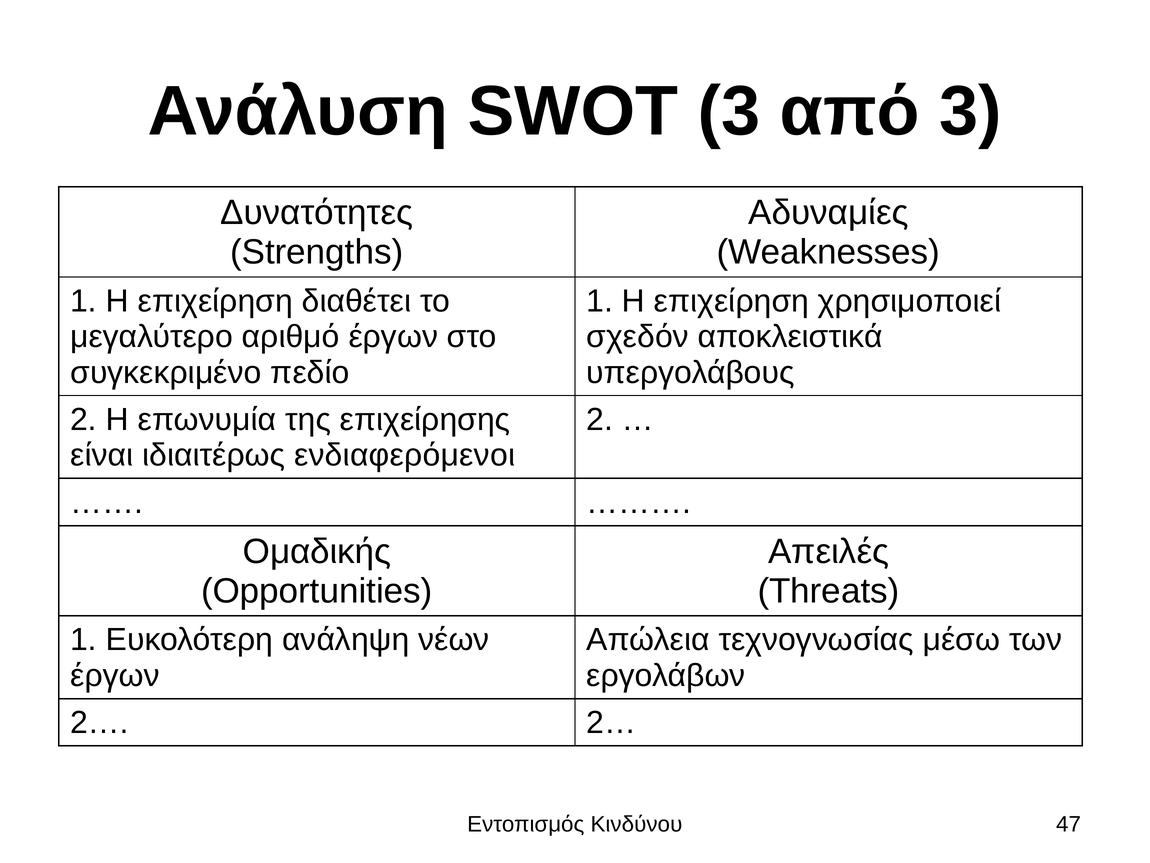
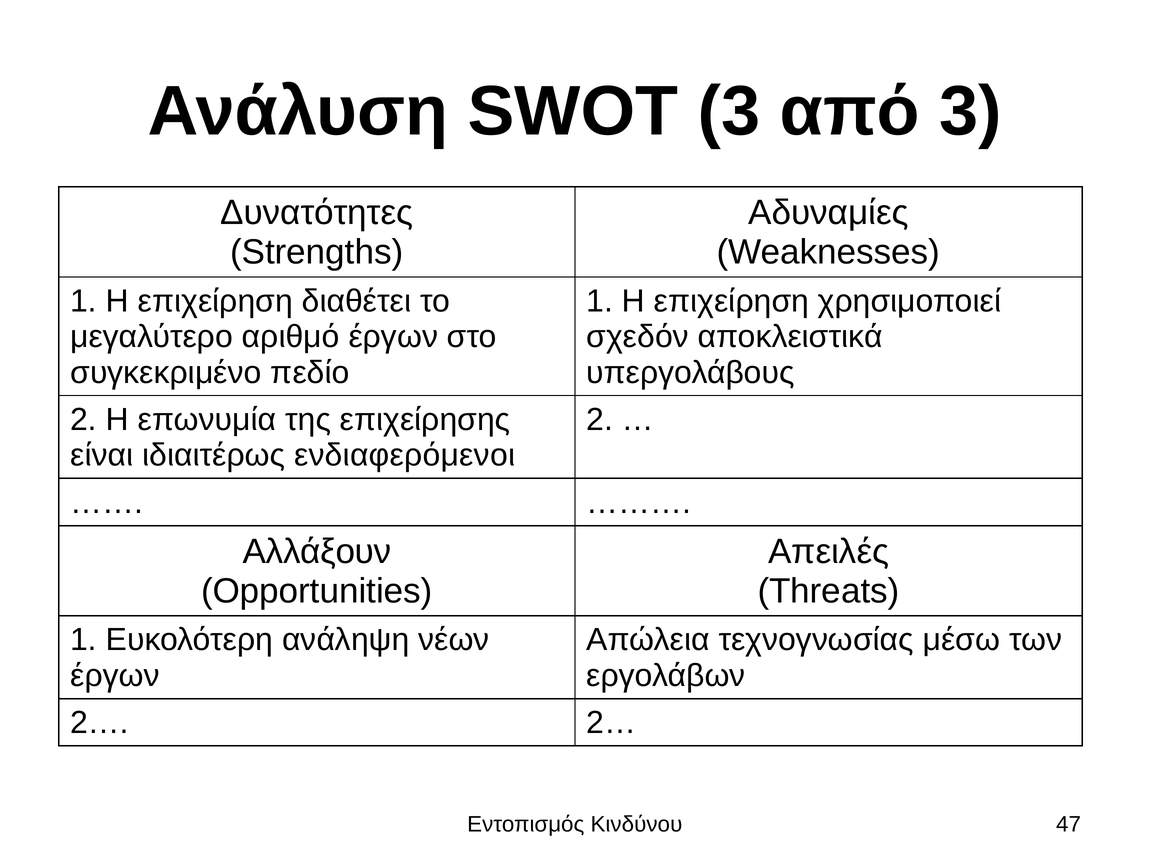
Ομαδικής: Ομαδικής -> Αλλάξουν
